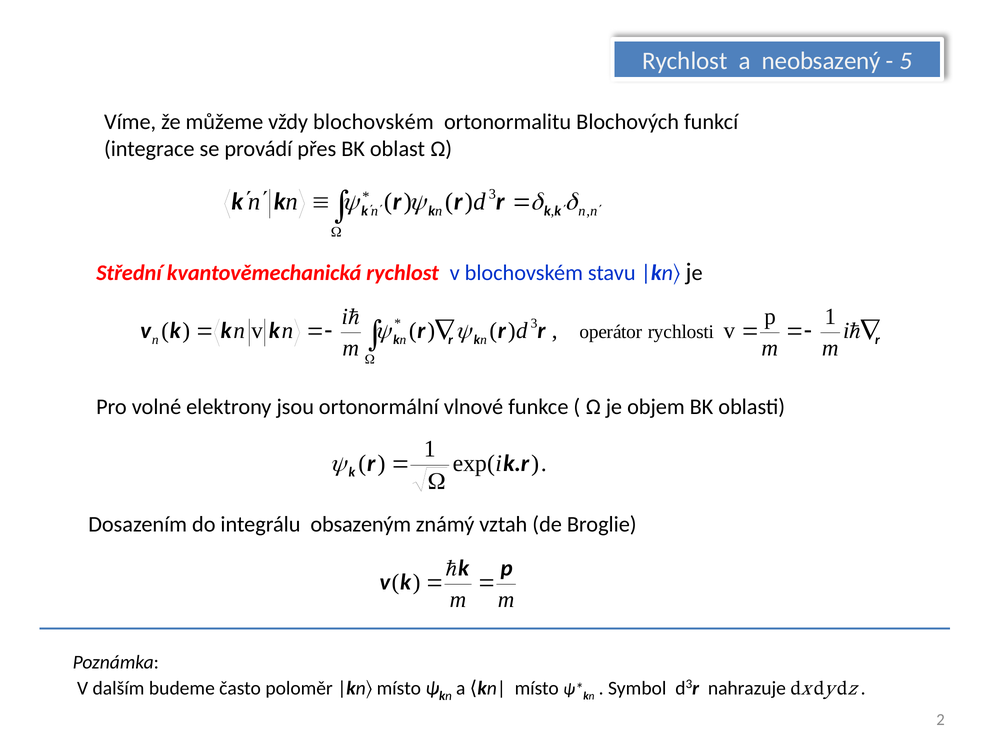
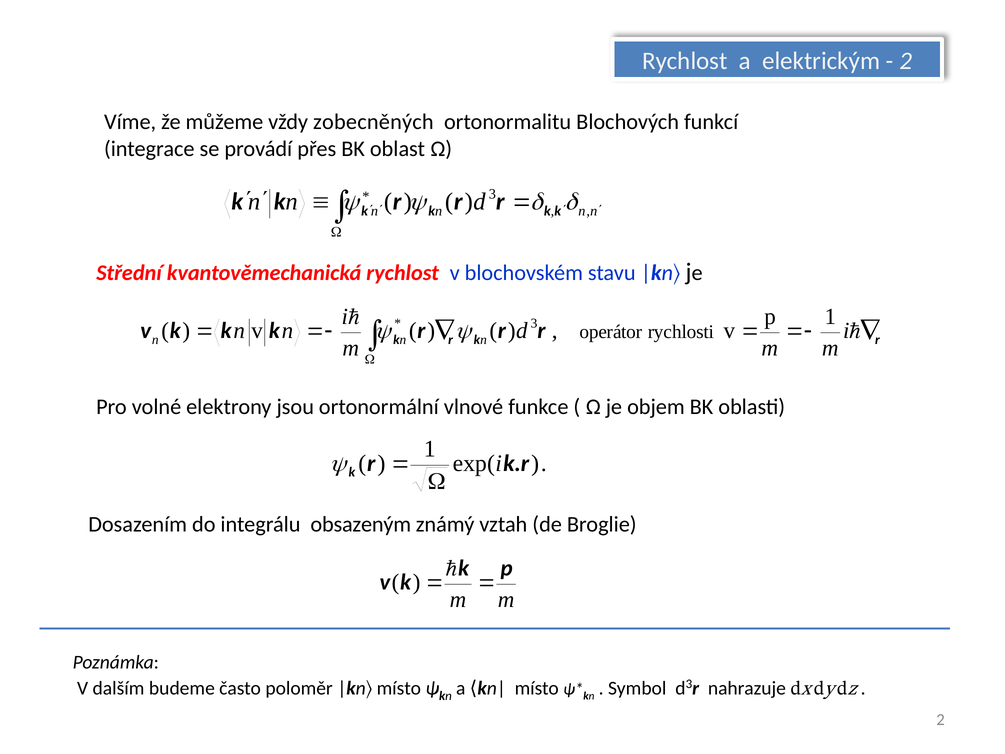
neobsazený: neobsazený -> elektrickým
5 at (906, 61): 5 -> 2
vždy blochovském: blochovském -> zobecněných
